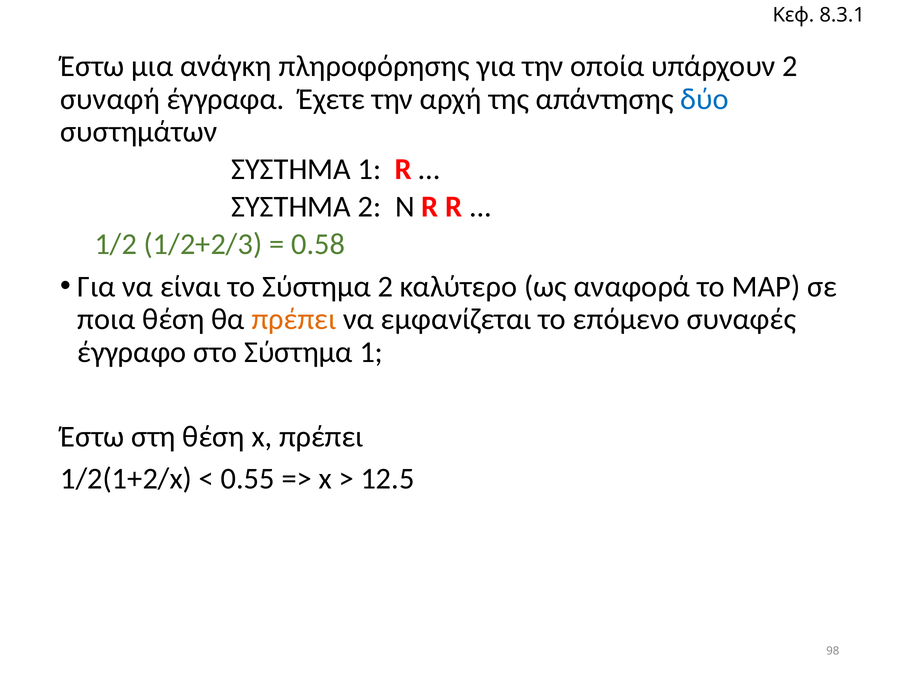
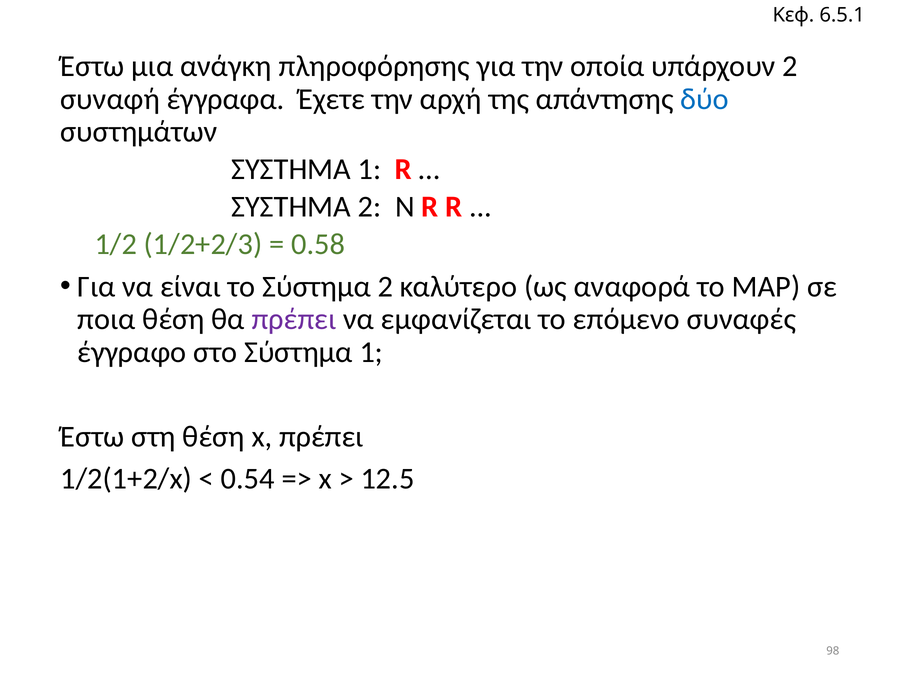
8.3.1: 8.3.1 -> 6.5.1
πρέπει at (294, 320) colour: orange -> purple
0.55: 0.55 -> 0.54
